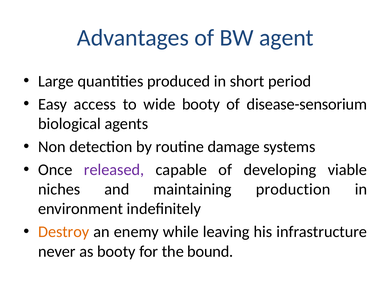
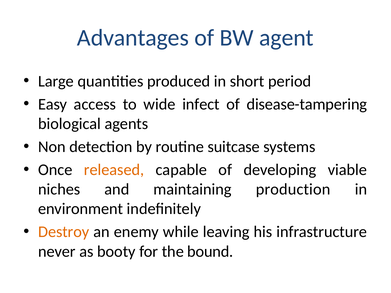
wide booty: booty -> infect
disease-sensorium: disease-sensorium -> disease-tampering
damage: damage -> suitcase
released colour: purple -> orange
